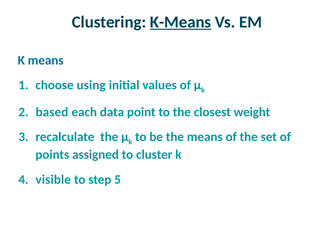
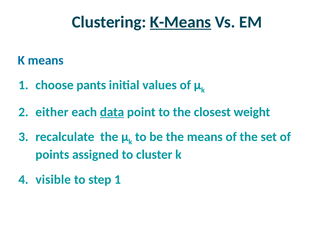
using: using -> pants
based: based -> either
data underline: none -> present
step 5: 5 -> 1
